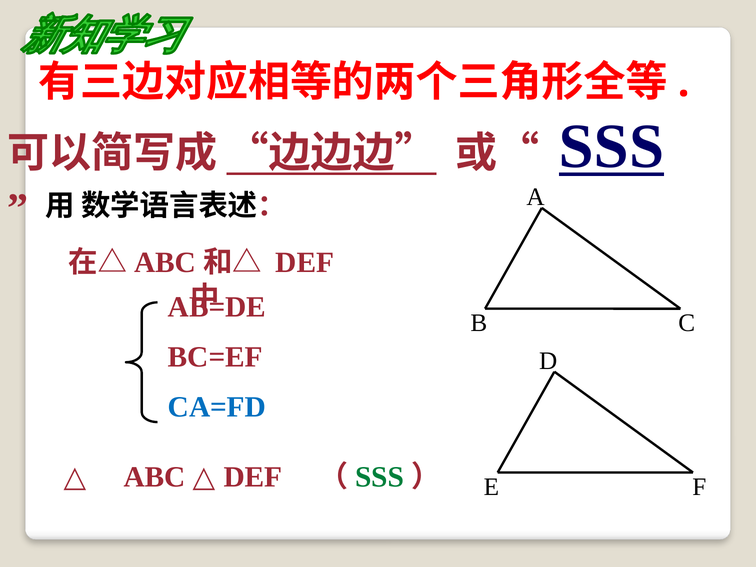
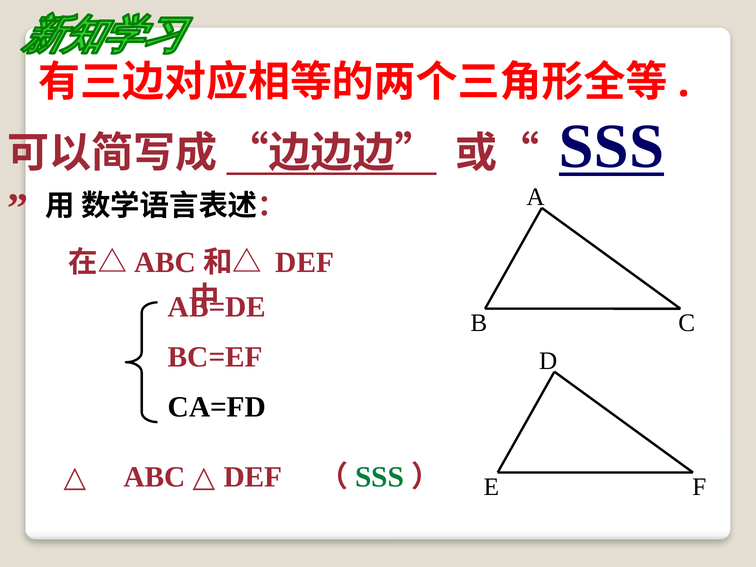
CA=FD colour: blue -> black
